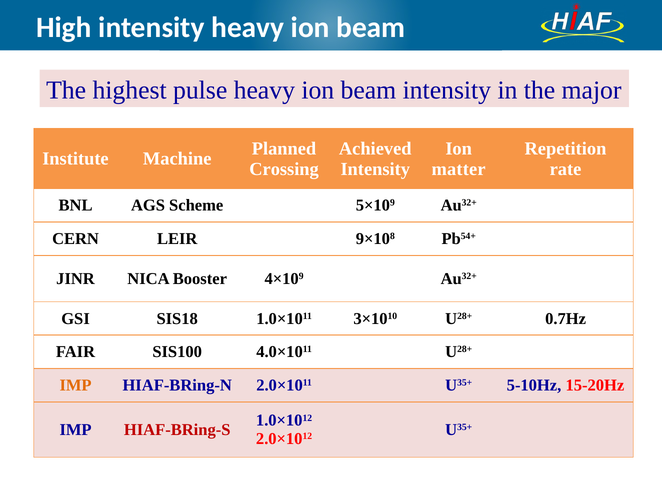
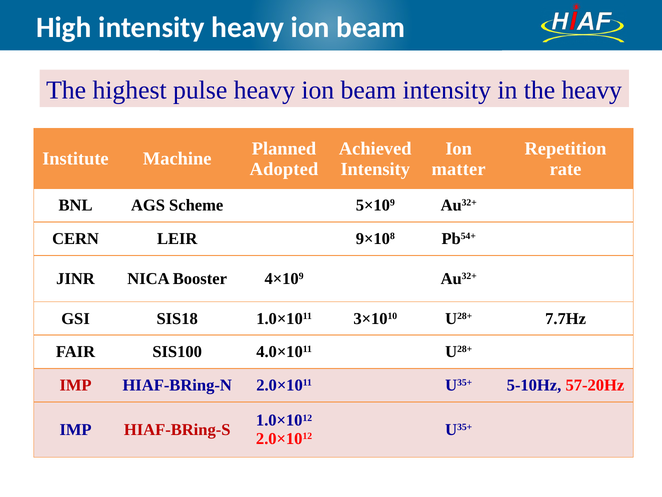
the major: major -> heavy
Crossing: Crossing -> Adopted
0.7Hz: 0.7Hz -> 7.7Hz
IMP at (76, 385) colour: orange -> red
15-20Hz: 15-20Hz -> 57-20Hz
